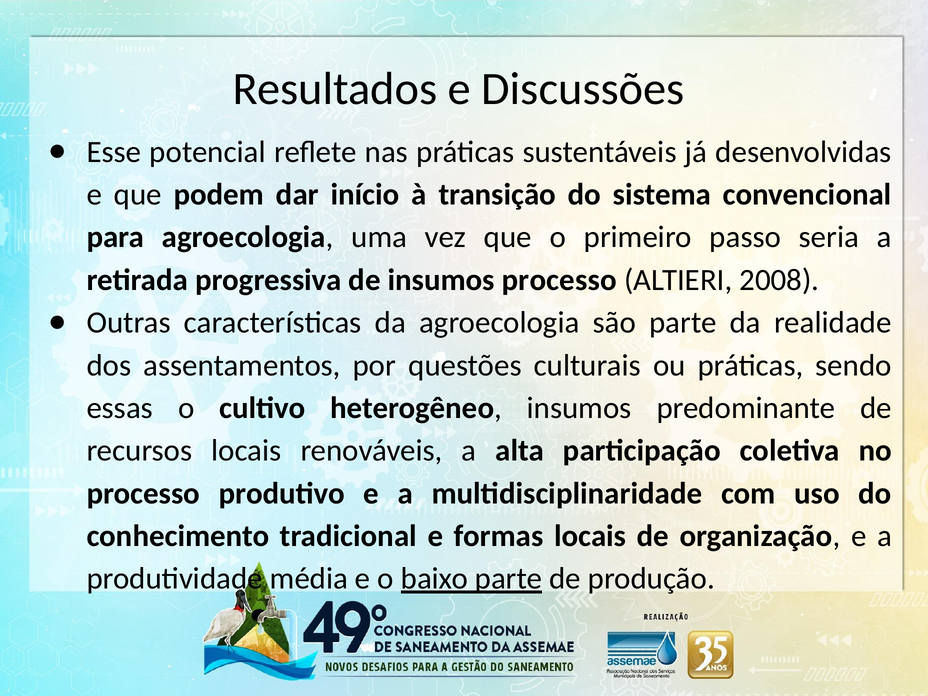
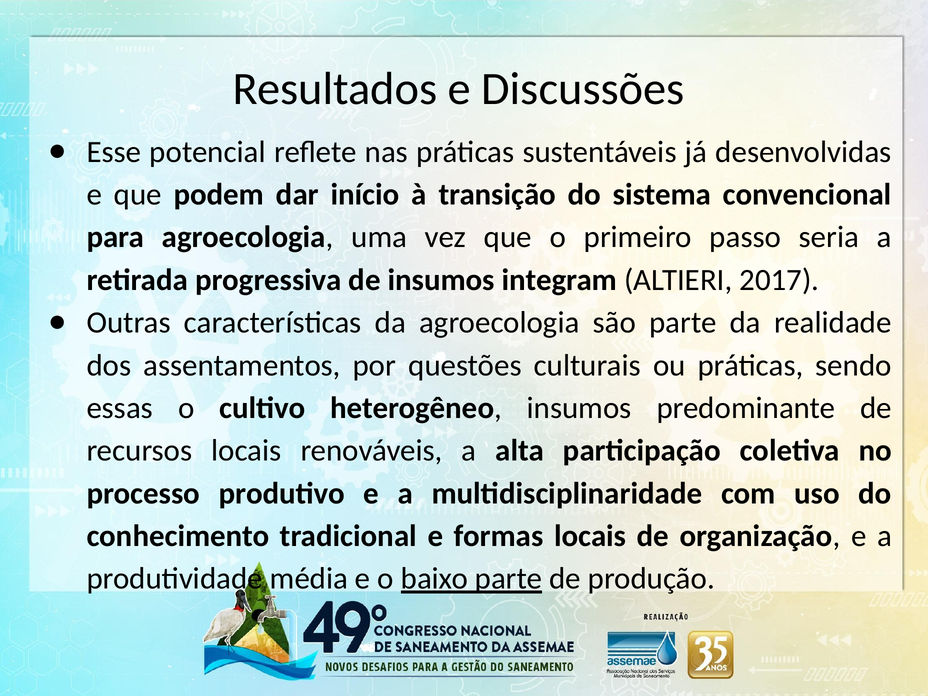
insumos processo: processo -> integram
2008: 2008 -> 2017
